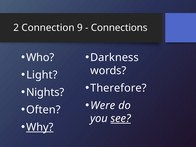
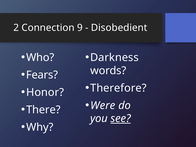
Connections: Connections -> Disobedient
Light: Light -> Fears
Nights: Nights -> Honor
Often: Often -> There
Why underline: present -> none
